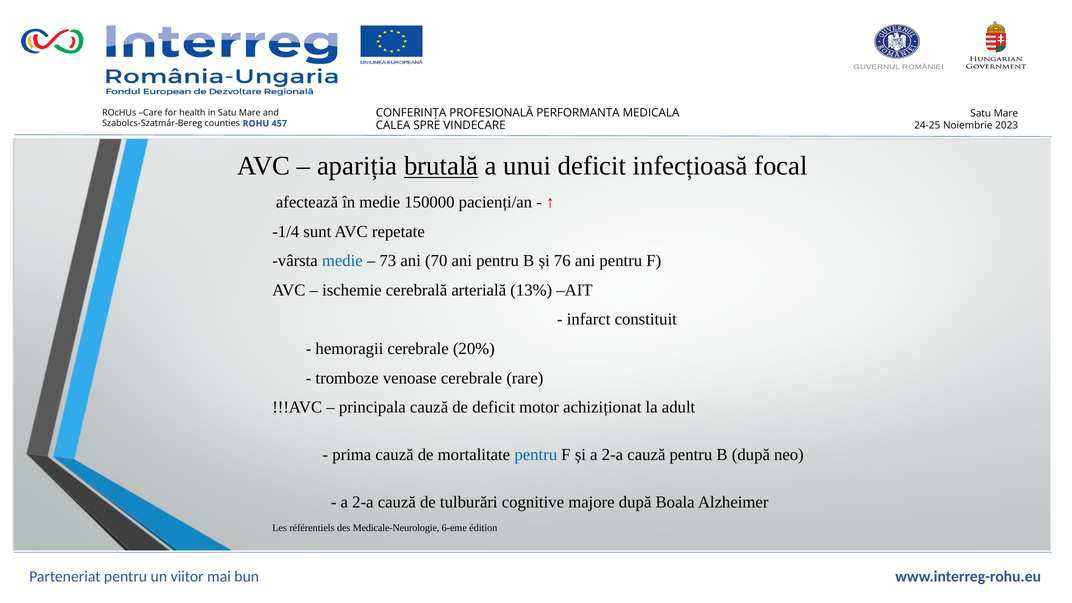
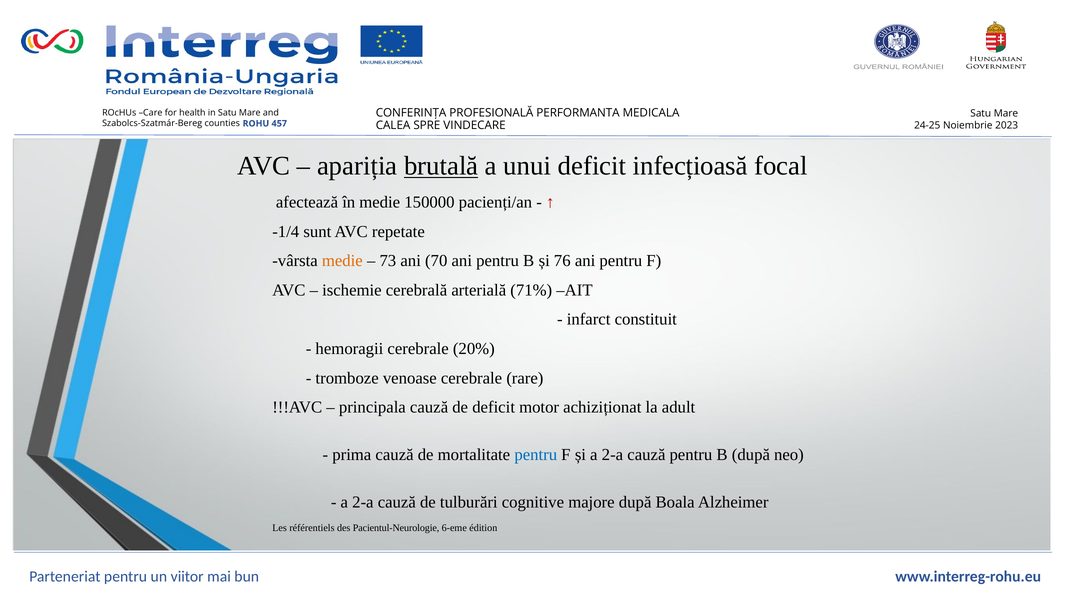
medie at (342, 261) colour: blue -> orange
13%: 13% -> 71%
Medicale-Neurologie: Medicale-Neurologie -> Pacientul-Neurologie
